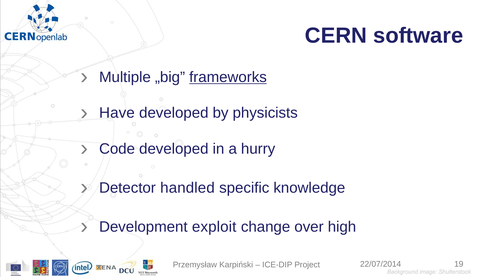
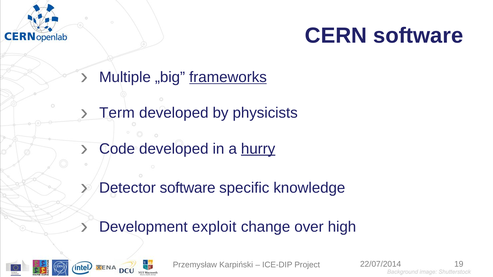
Have: Have -> Term
hurry underline: none -> present
Detector handled: handled -> software
